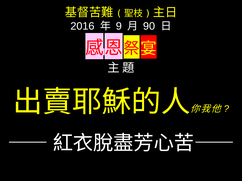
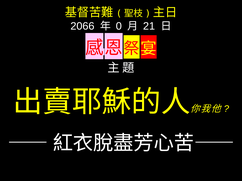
2016: 2016 -> 2066
9: 9 -> 0
90: 90 -> 21
